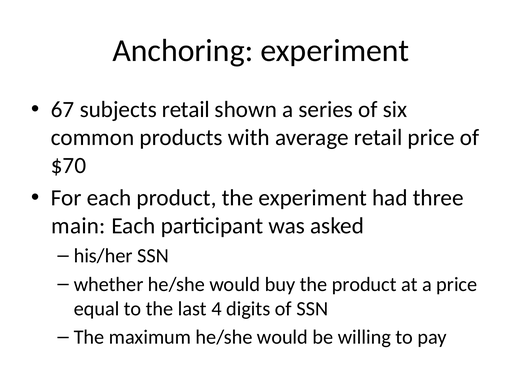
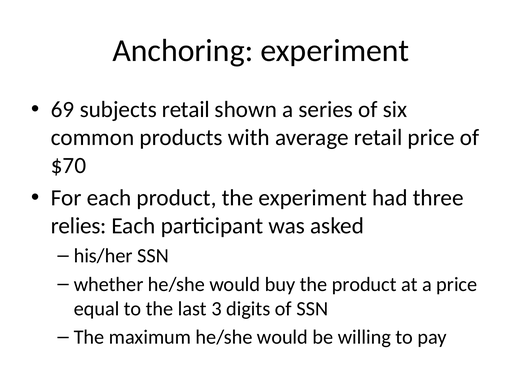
67: 67 -> 69
main: main -> relies
4: 4 -> 3
